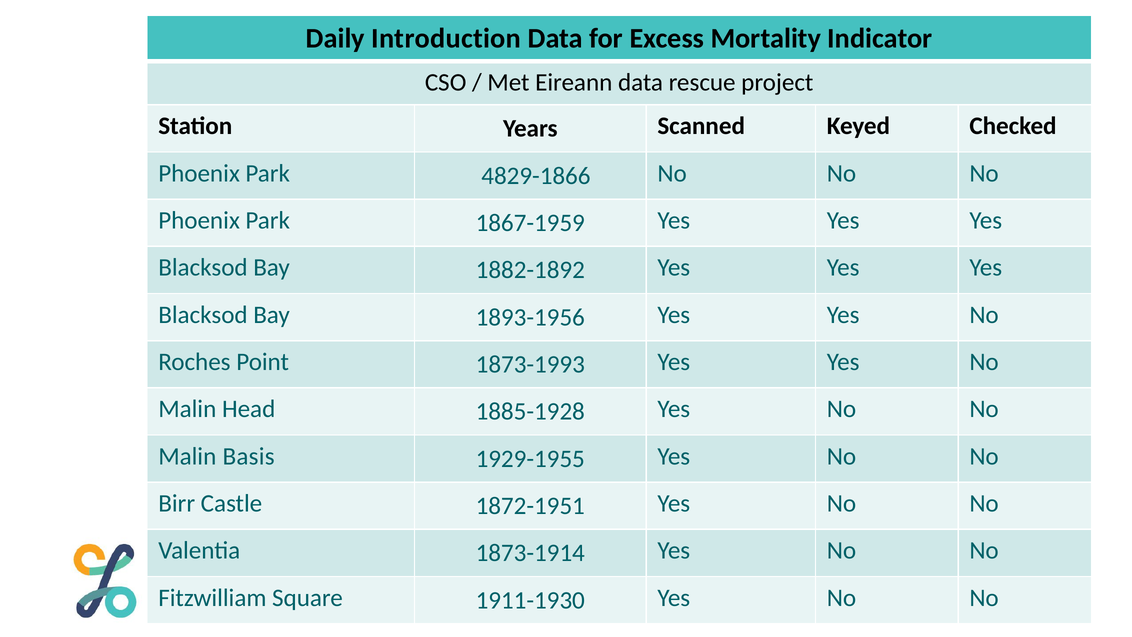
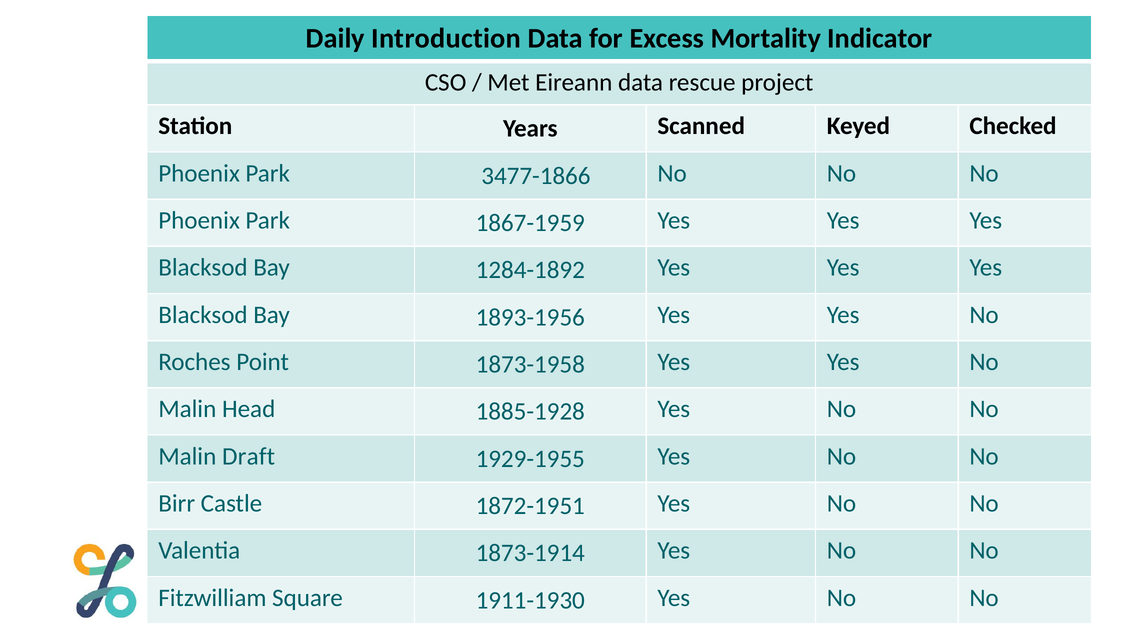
4829-1866: 4829-1866 -> 3477-1866
1882-1892: 1882-1892 -> 1284-1892
1873-1993: 1873-1993 -> 1873-1958
Basis: Basis -> Draft
